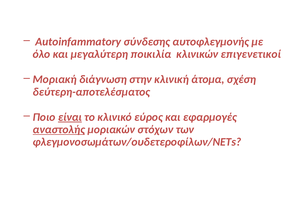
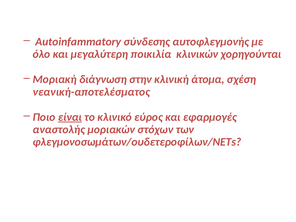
επιγενετικοί: επιγενετικοί -> χορηγούνται
δεύτερη-αποτελέσματος: δεύτερη-αποτελέσματος -> νεανική-αποτελέσματος
αναστολής underline: present -> none
